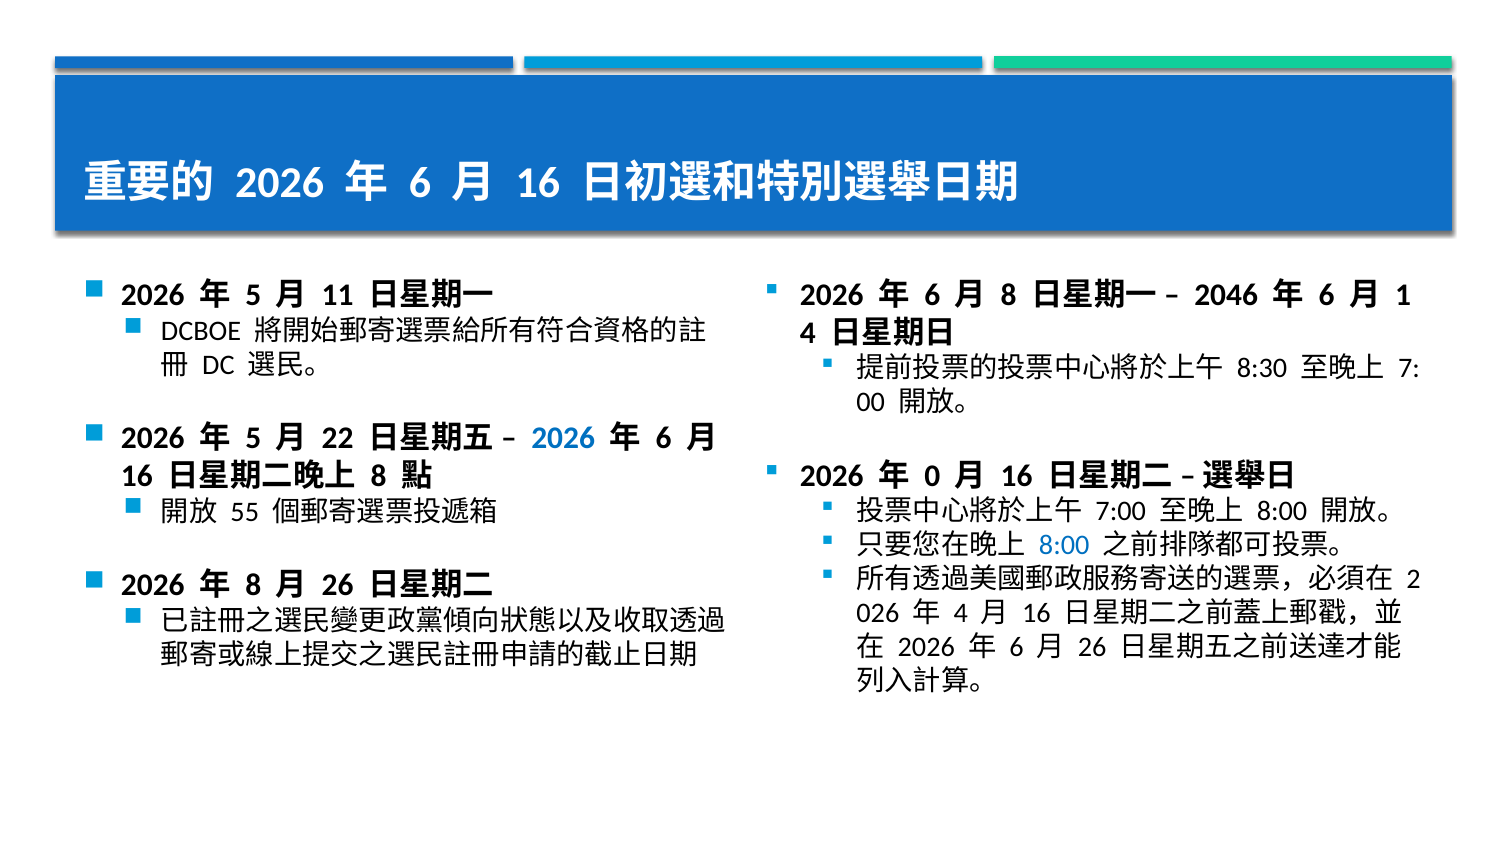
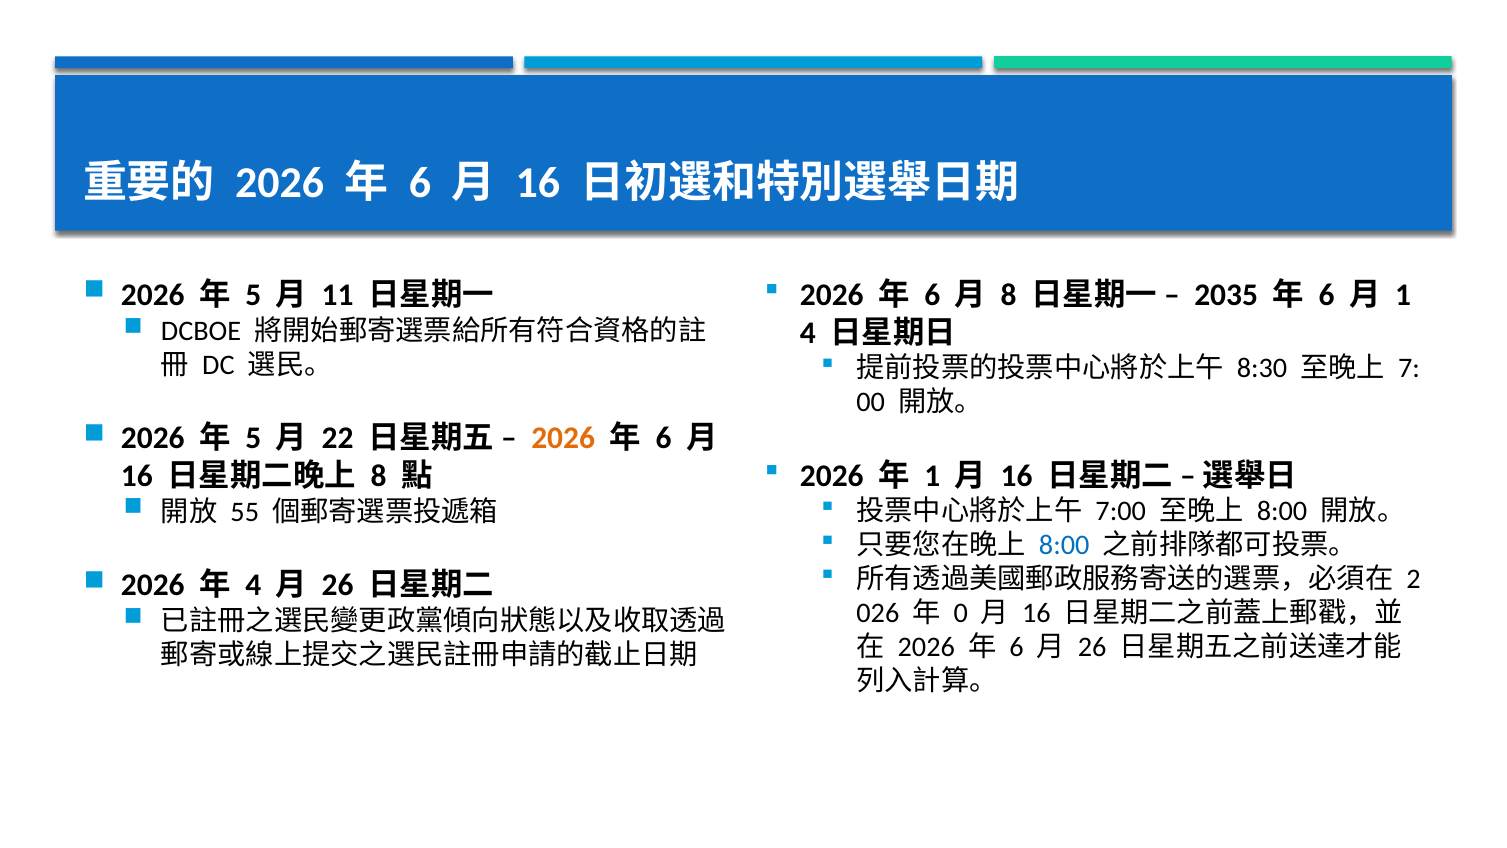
2046: 2046 -> 2035
2026 at (563, 438) colour: blue -> orange
0 at (932, 476): 0 -> 1
8 at (253, 585): 8 -> 4
4 at (961, 613): 4 -> 0
